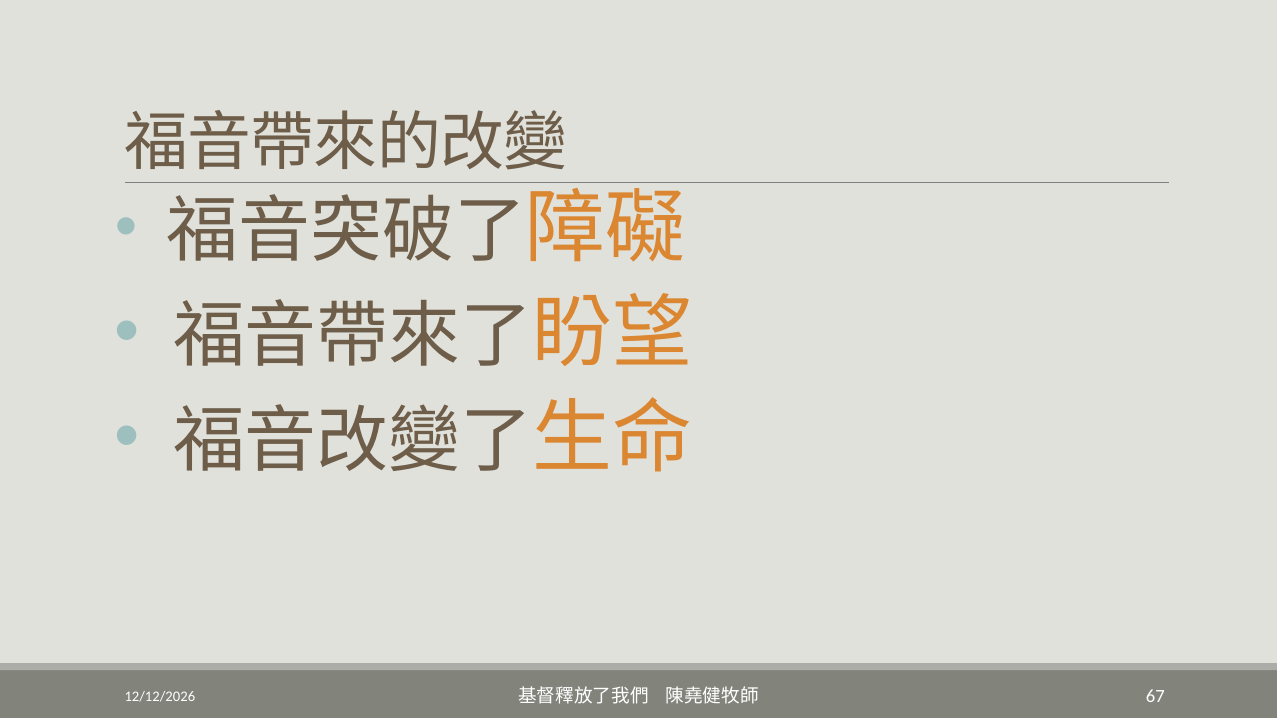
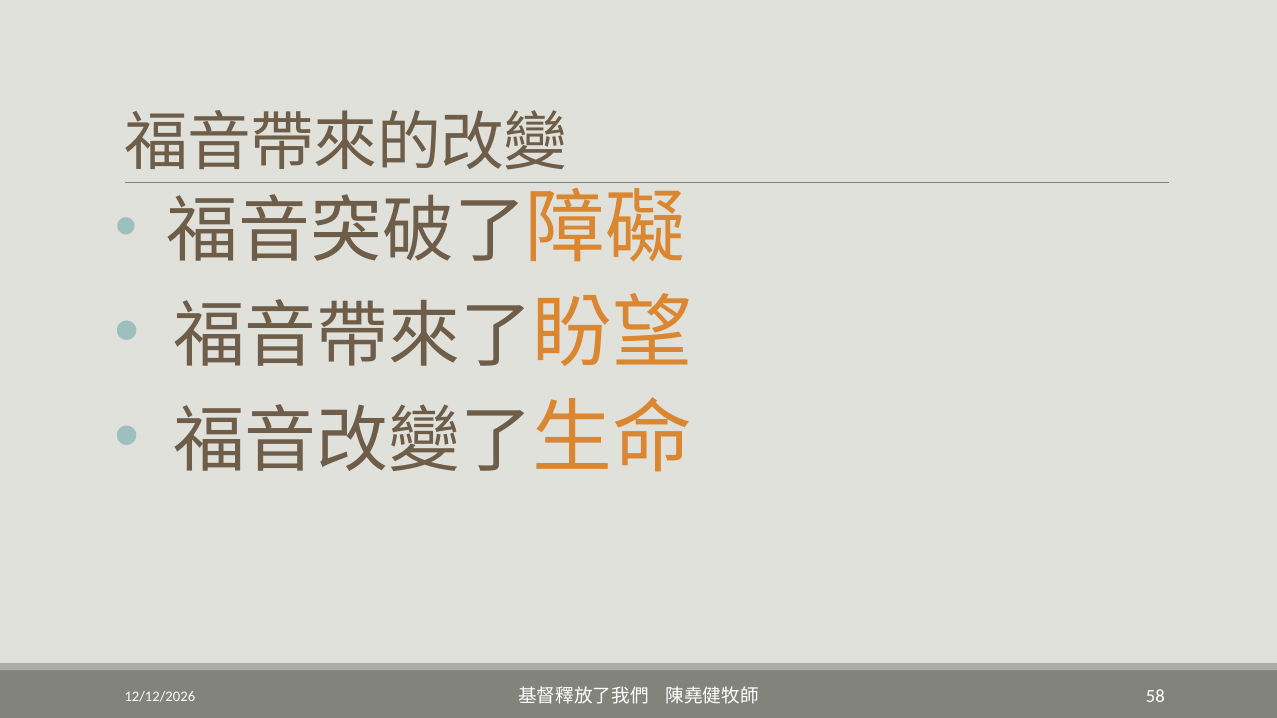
67: 67 -> 58
